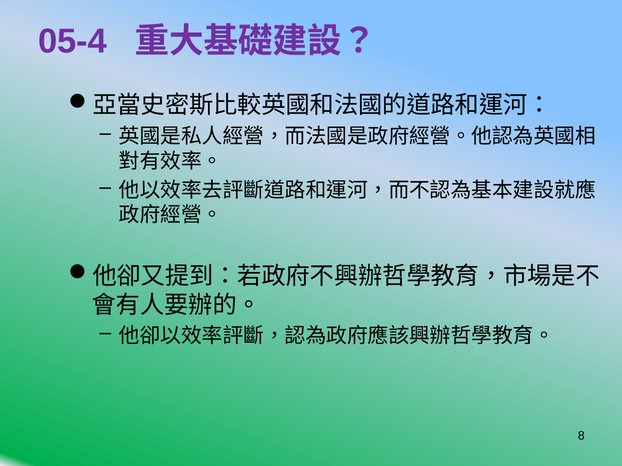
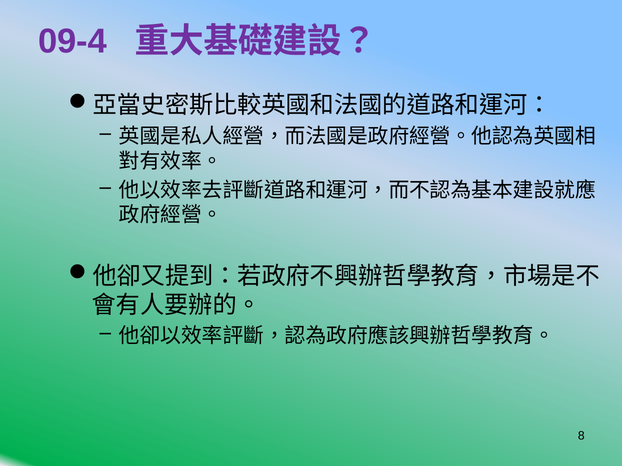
05-4: 05-4 -> 09-4
